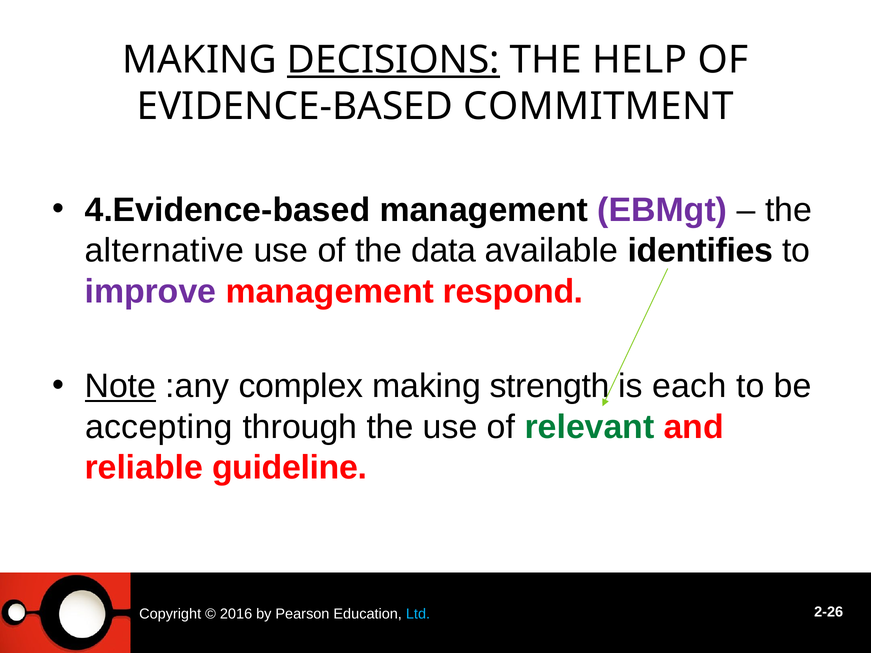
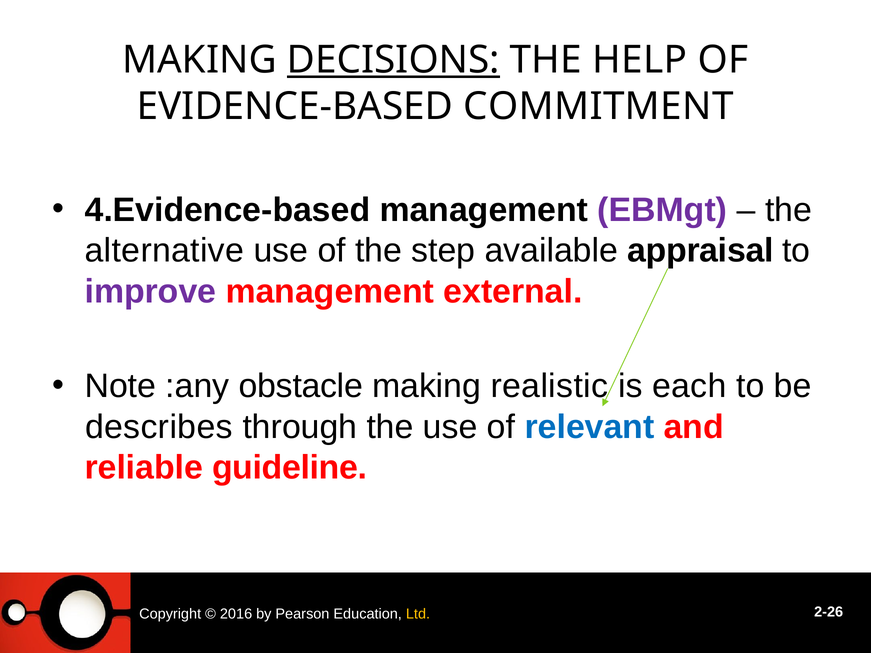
data: data -> step
identifies: identifies -> appraisal
respond: respond -> external
Note underline: present -> none
complex: complex -> obstacle
strength: strength -> realistic
accepting: accepting -> describes
relevant colour: green -> blue
Ltd at (418, 614) colour: light blue -> yellow
